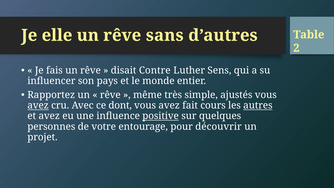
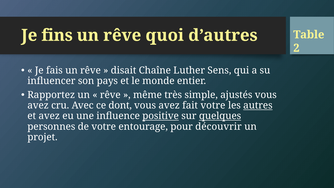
elle: elle -> fins
sans: sans -> quoi
Contre: Contre -> Chaîne
avez at (38, 105) underline: present -> none
fait cours: cours -> votre
quelques underline: none -> present
